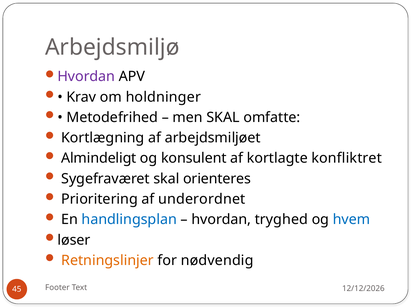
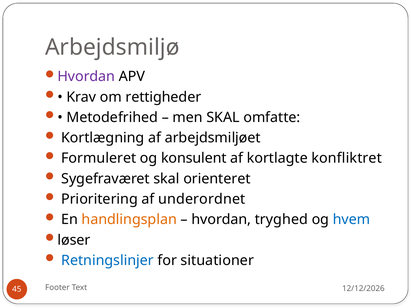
holdninger: holdninger -> rettigheder
Almindeligt: Almindeligt -> Formuleret
orienteres: orienteres -> orienteret
handlingsplan colour: blue -> orange
Retningslinjer colour: orange -> blue
nødvendig: nødvendig -> situationer
